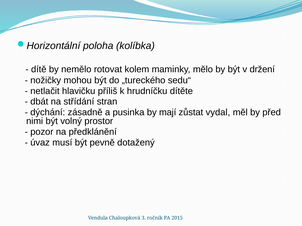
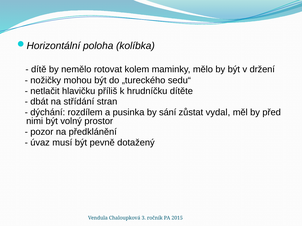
zásadně: zásadně -> rozdílem
mají: mají -> sání
